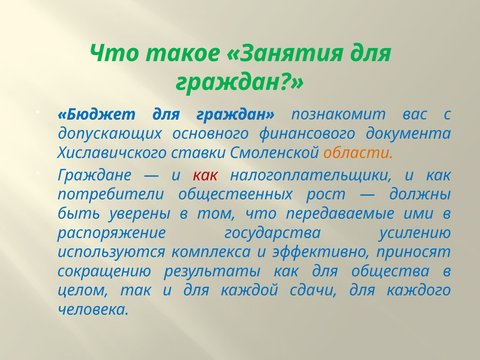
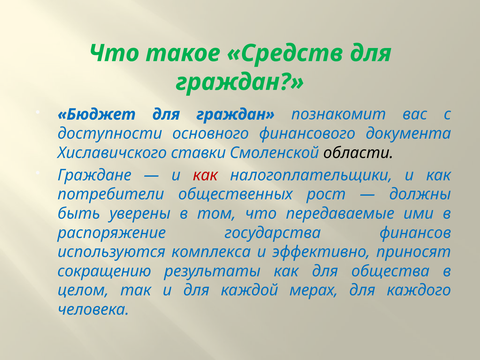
Занятия: Занятия -> Средств
допускающих: допускающих -> доступности
области colour: orange -> black
усилению: усилению -> финансов
сдачи: сдачи -> мерах
